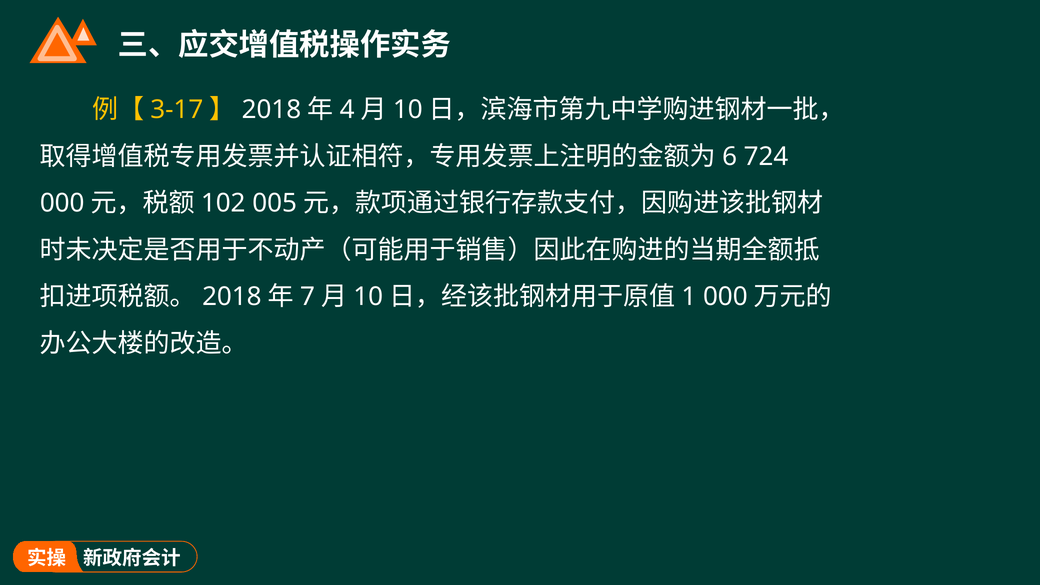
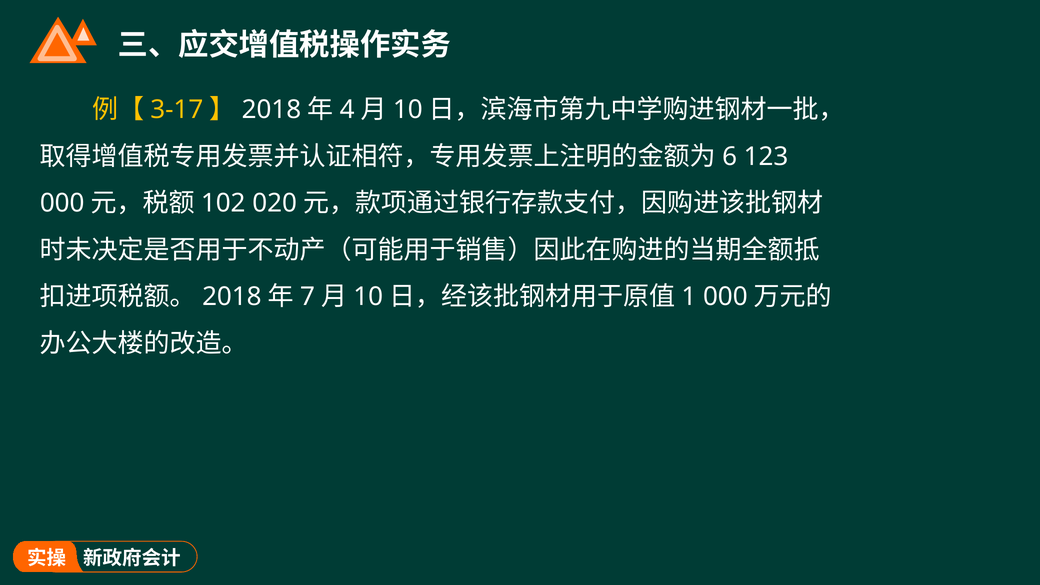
724: 724 -> 123
005: 005 -> 020
